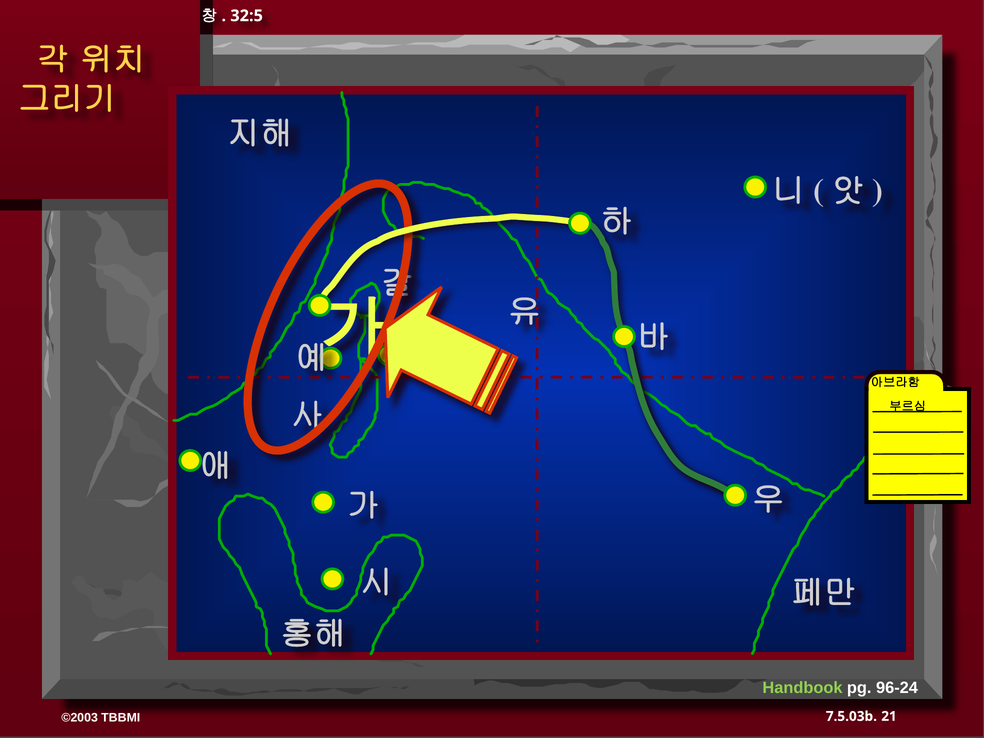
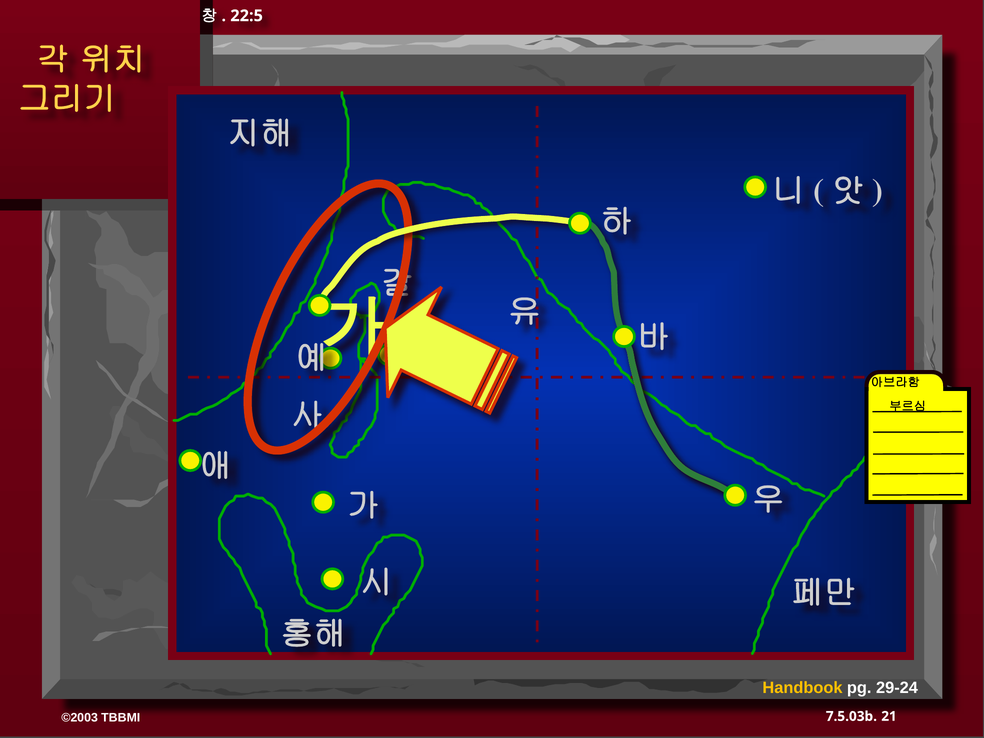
32:5: 32:5 -> 22:5
Handbook colour: light green -> yellow
96-24: 96-24 -> 29-24
